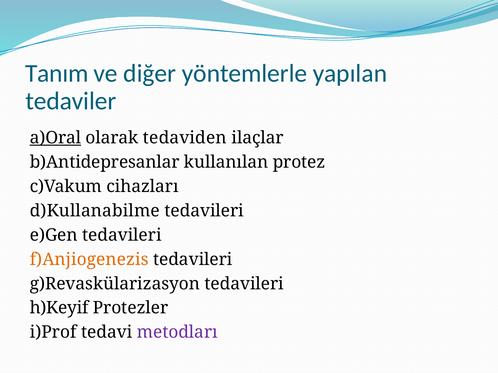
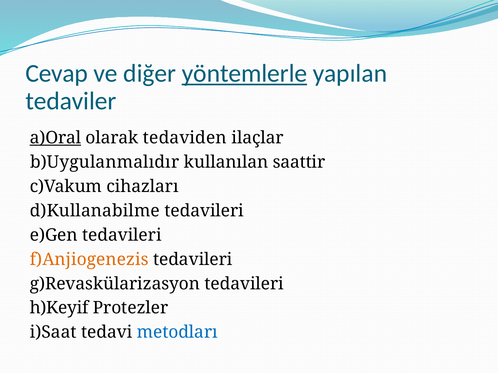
Tanım: Tanım -> Cevap
yöntemlerle underline: none -> present
b)Antidepresanlar: b)Antidepresanlar -> b)Uygulanmalıdır
protez: protez -> saattir
i)Prof: i)Prof -> i)Saat
metodları colour: purple -> blue
